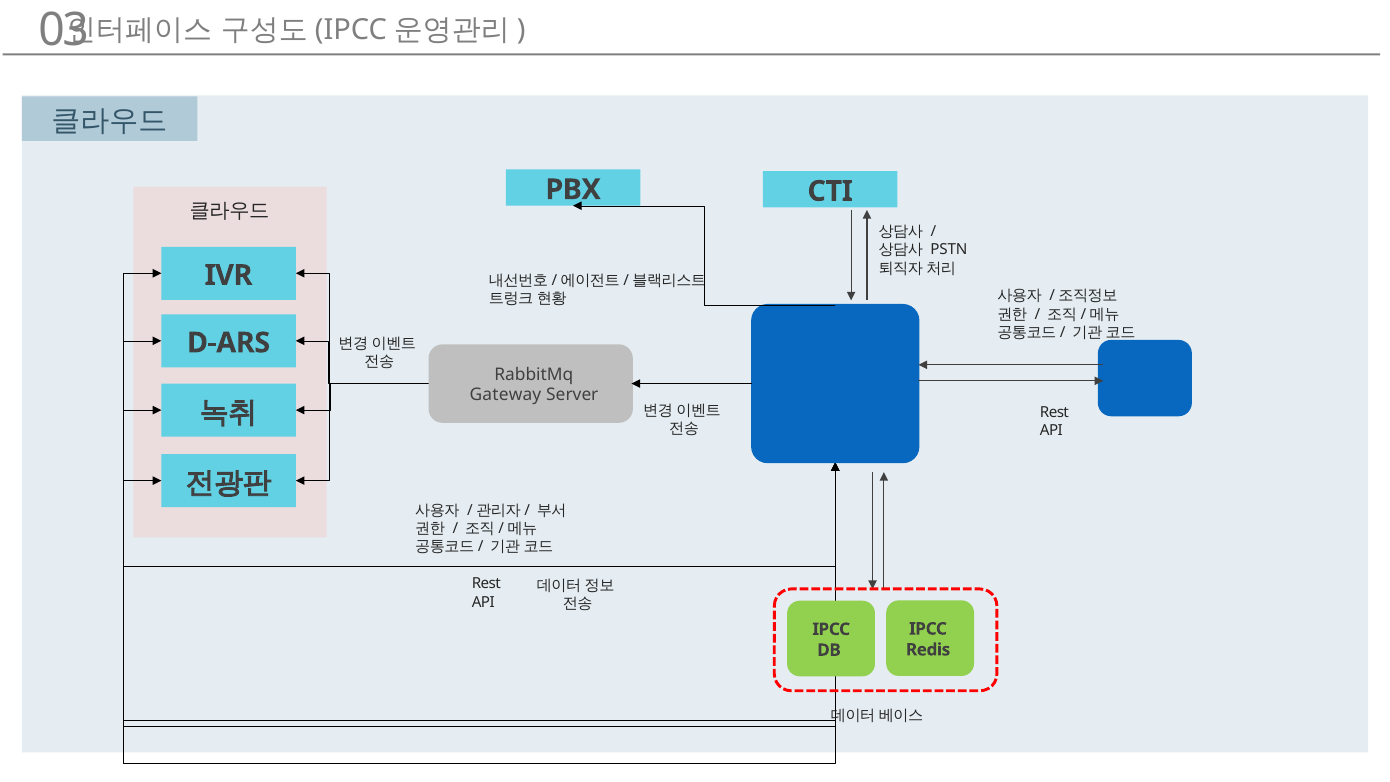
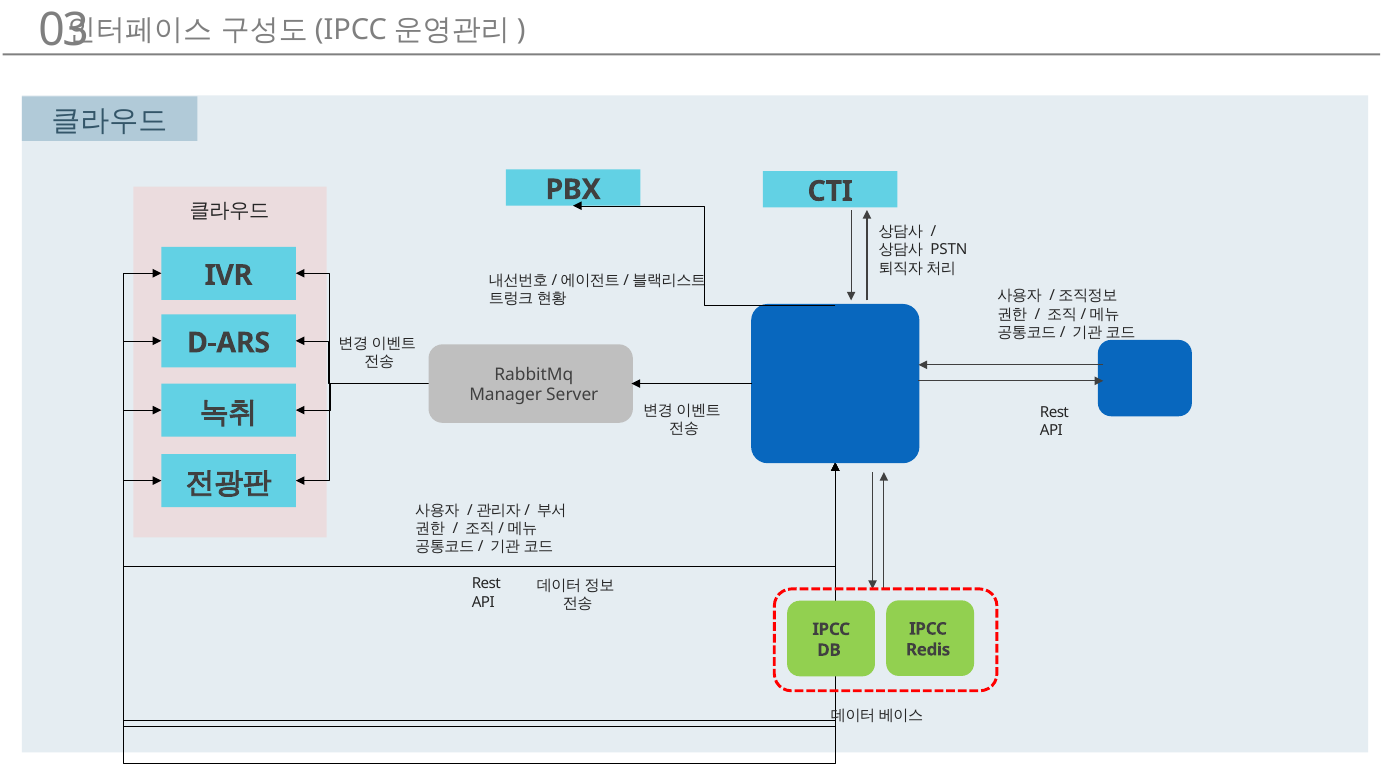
Gateway: Gateway -> Manager
